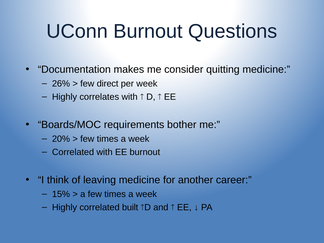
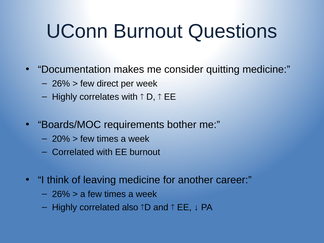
15% at (61, 194): 15% -> 26%
built: built -> also
